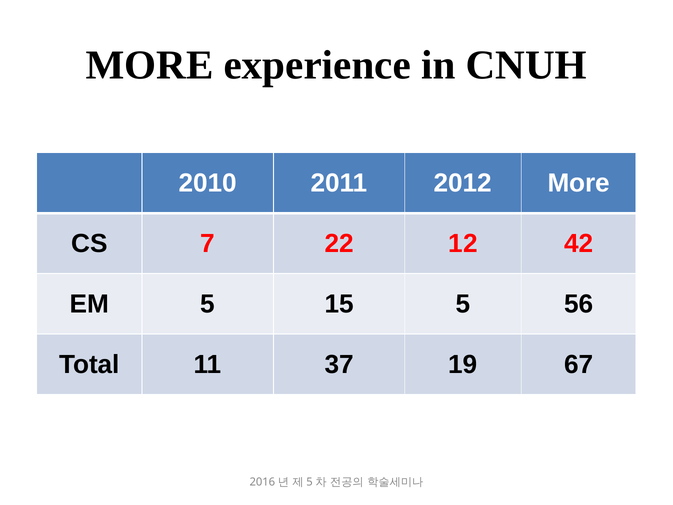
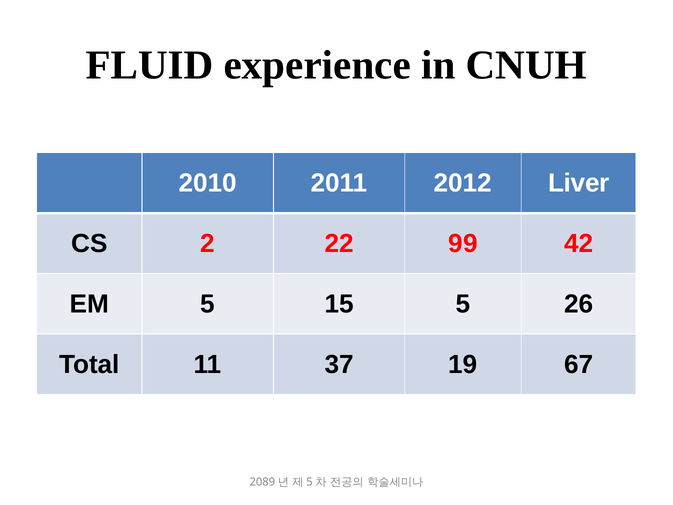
MORE at (150, 65): MORE -> FLUID
2012 More: More -> Liver
7: 7 -> 2
12: 12 -> 99
56: 56 -> 26
2016: 2016 -> 2089
